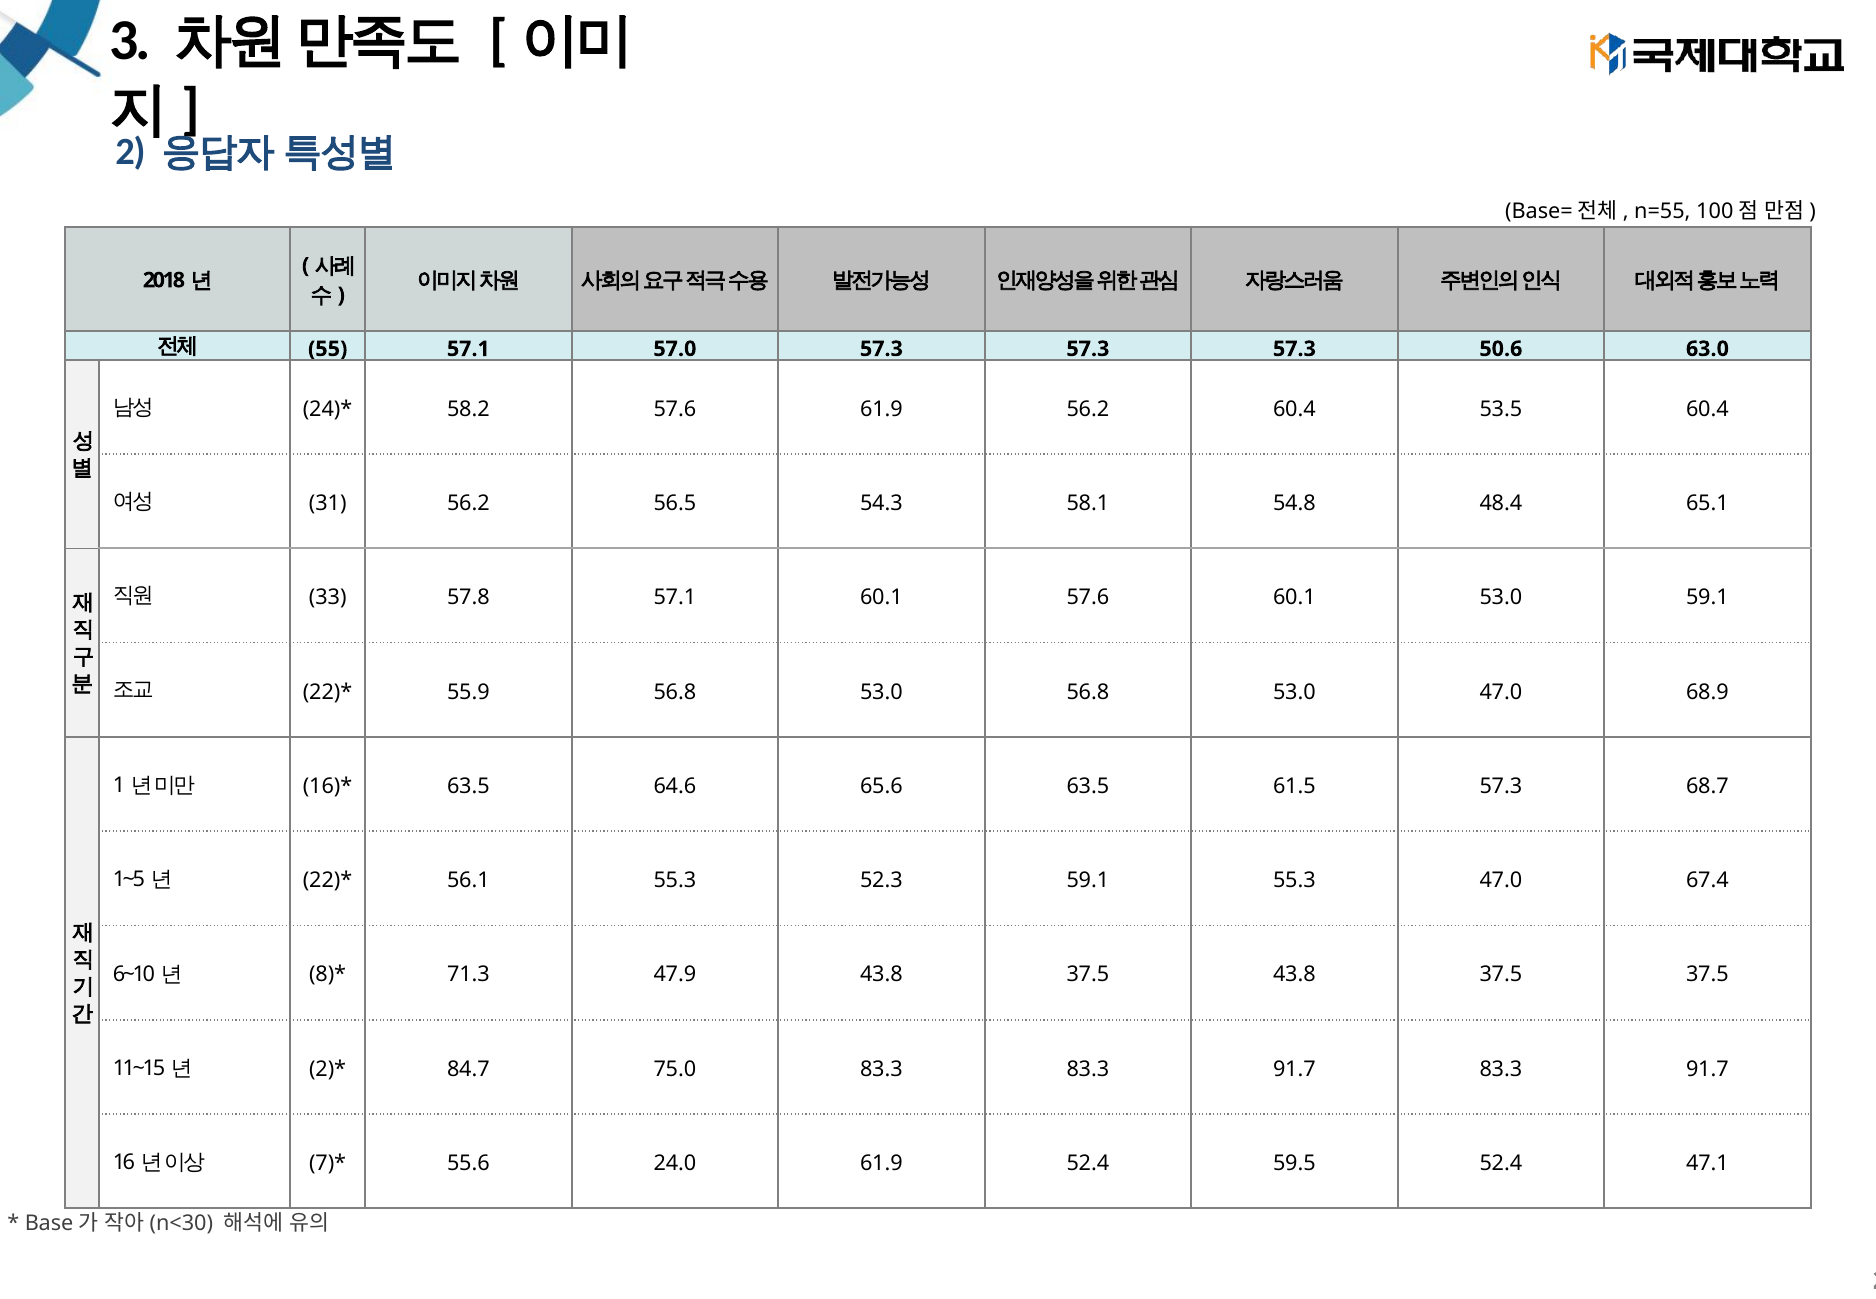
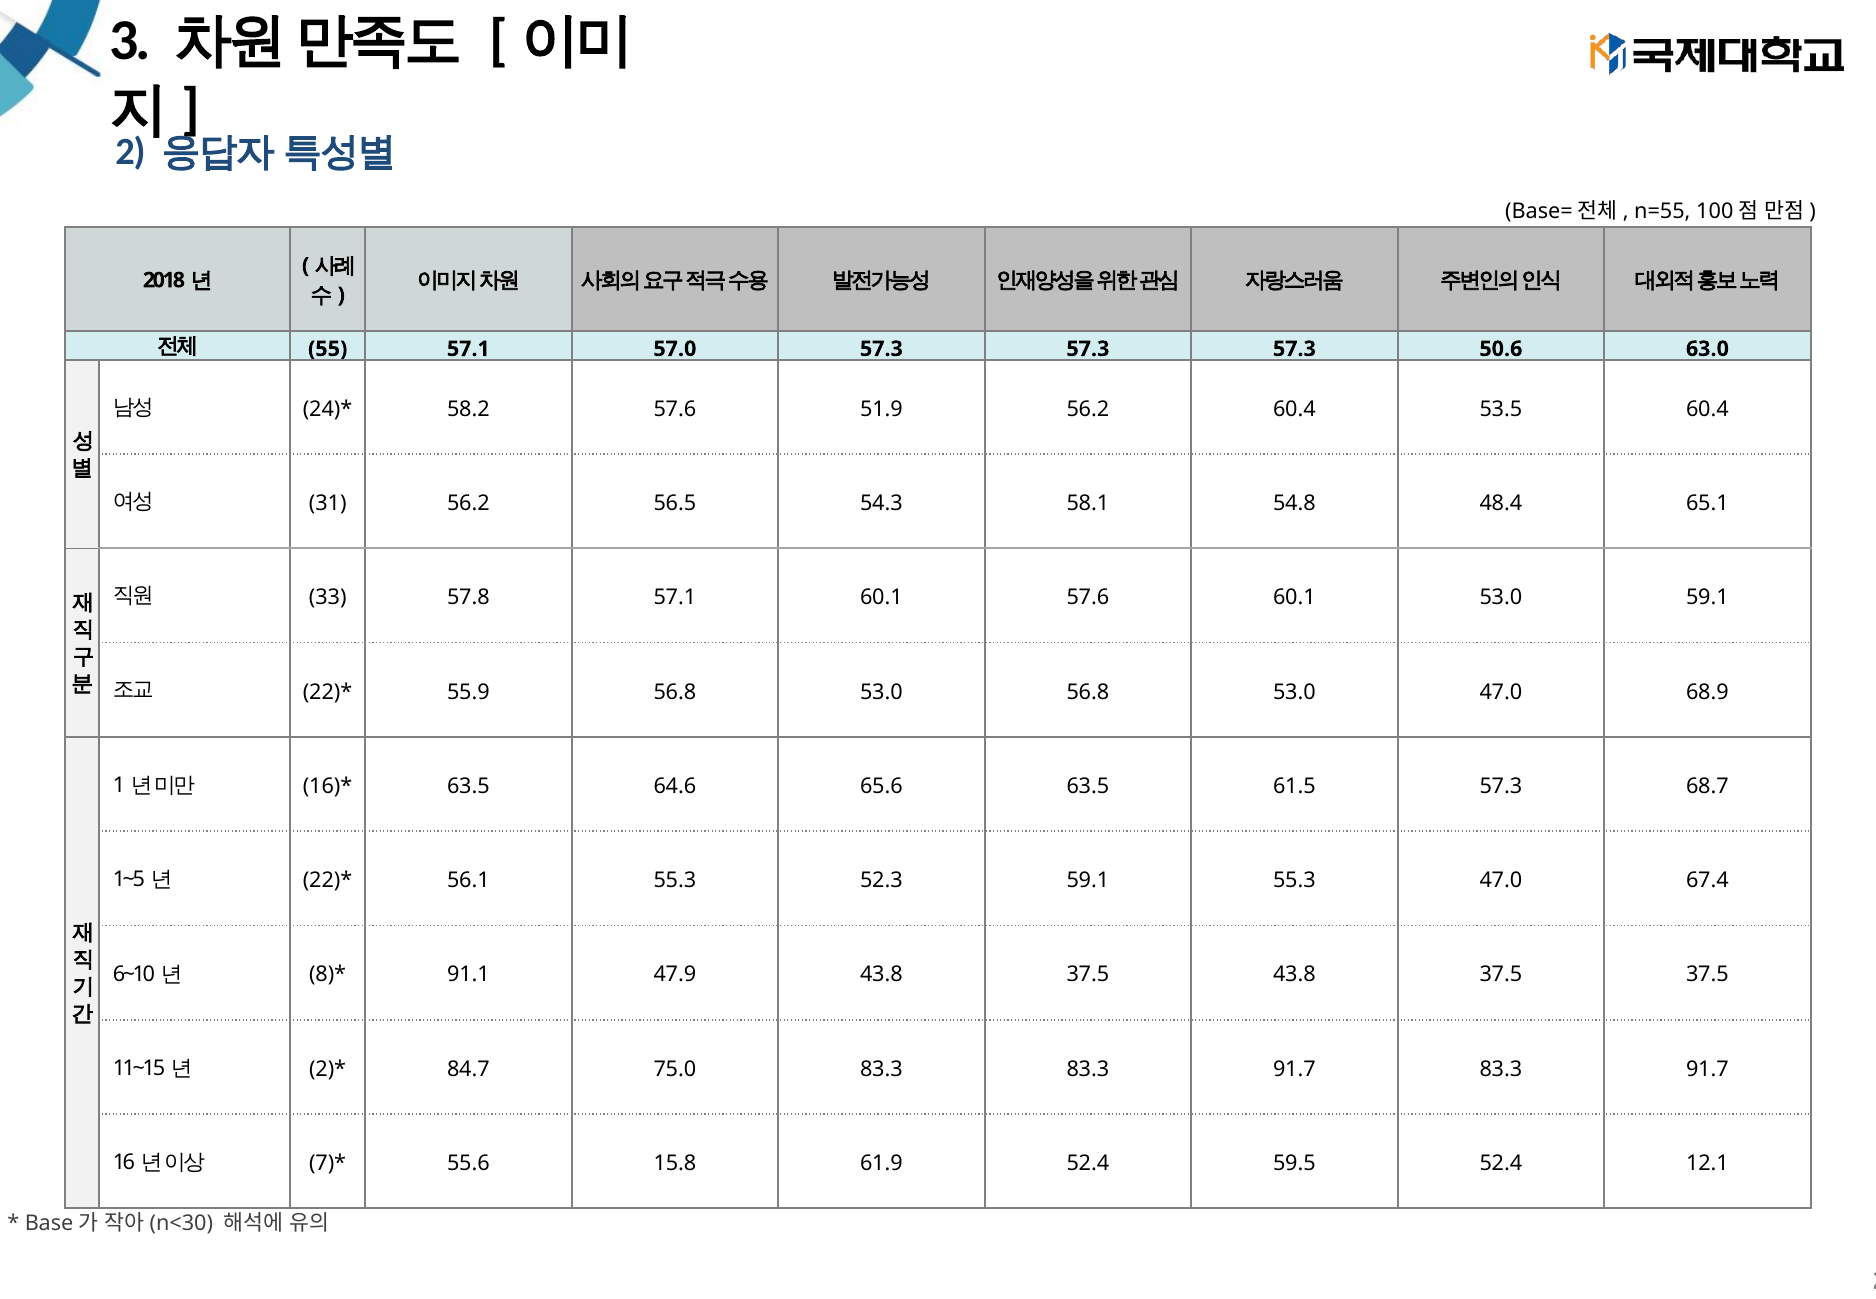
57.6 61.9: 61.9 -> 51.9
71.3: 71.3 -> 91.1
24.0: 24.0 -> 15.8
47.1: 47.1 -> 12.1
